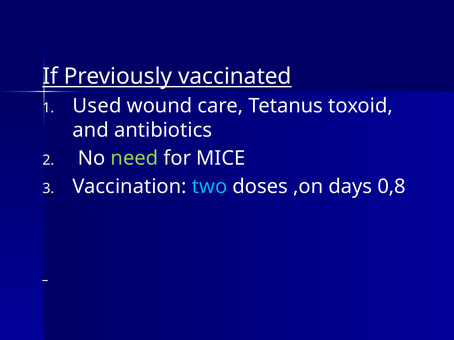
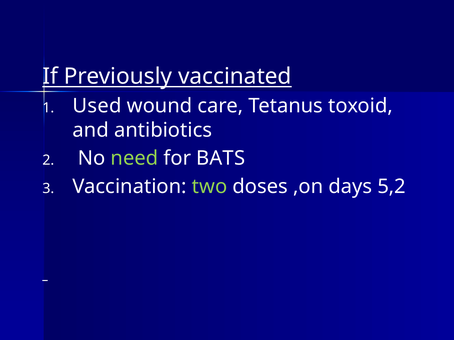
MICE: MICE -> BATS
two colour: light blue -> light green
0,8: 0,8 -> 5,2
